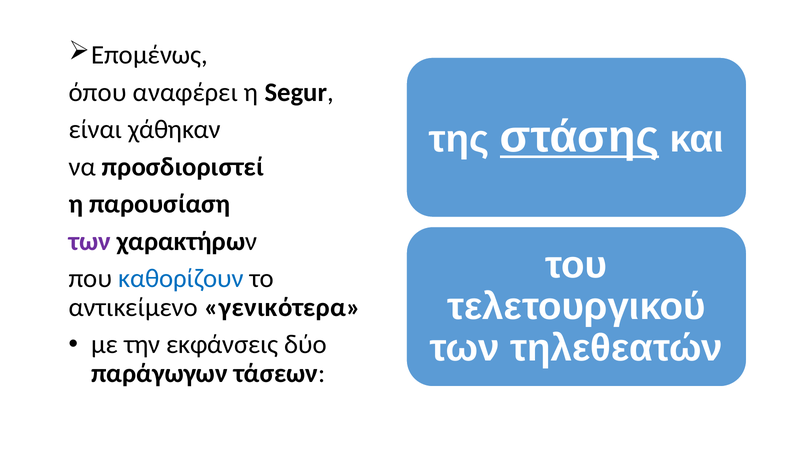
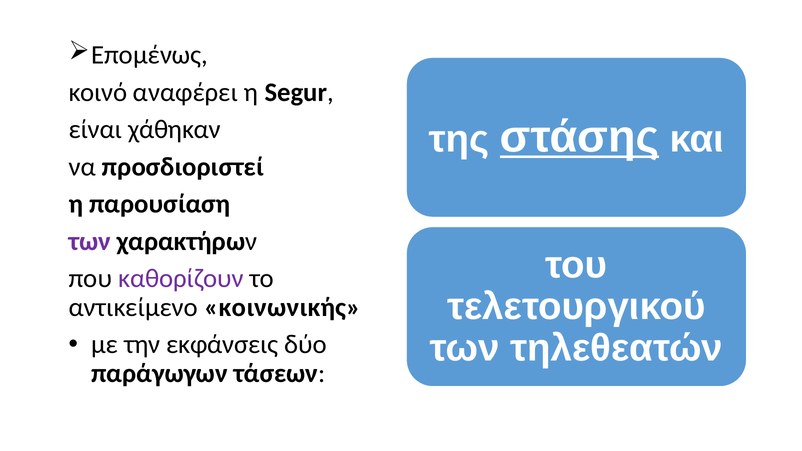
όπου: όπου -> κοινό
καθορίζουν colour: blue -> purple
γενικότερα: γενικότερα -> κοινωνικής
